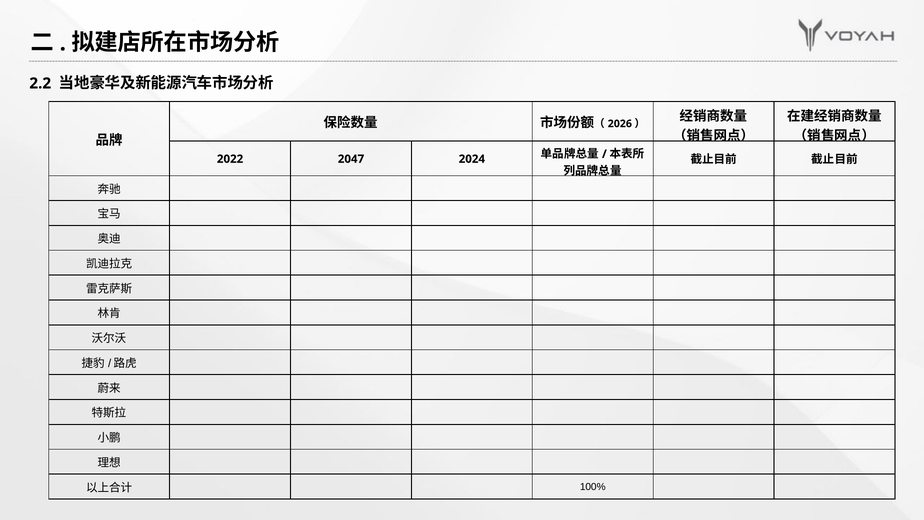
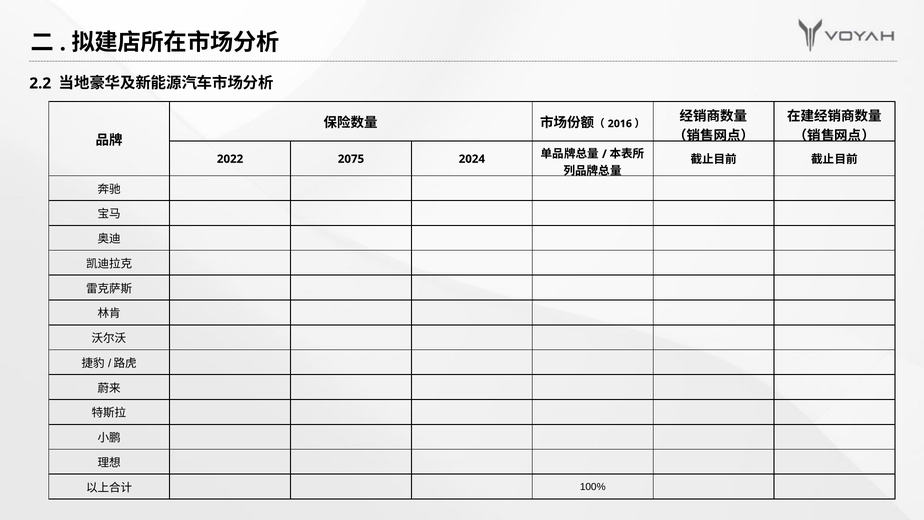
2026: 2026 -> 2016
2047: 2047 -> 2075
